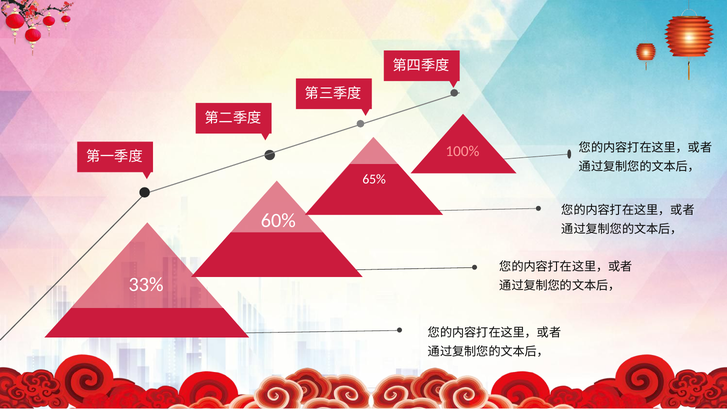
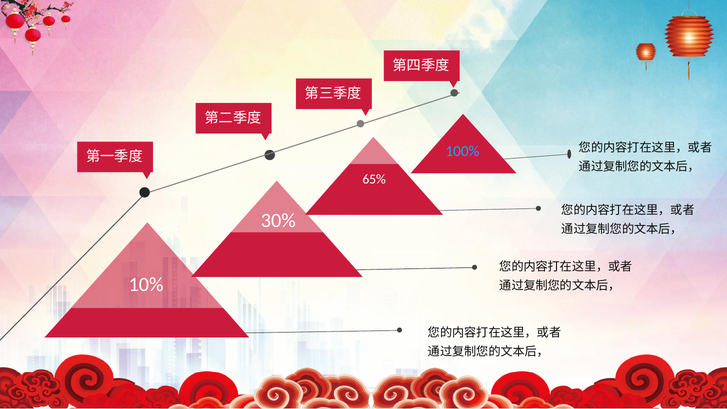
100% colour: pink -> light blue
60%: 60% -> 30%
33%: 33% -> 10%
